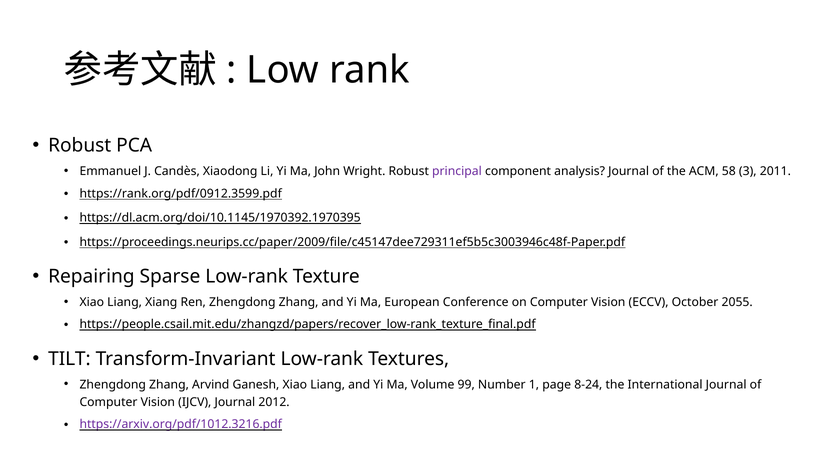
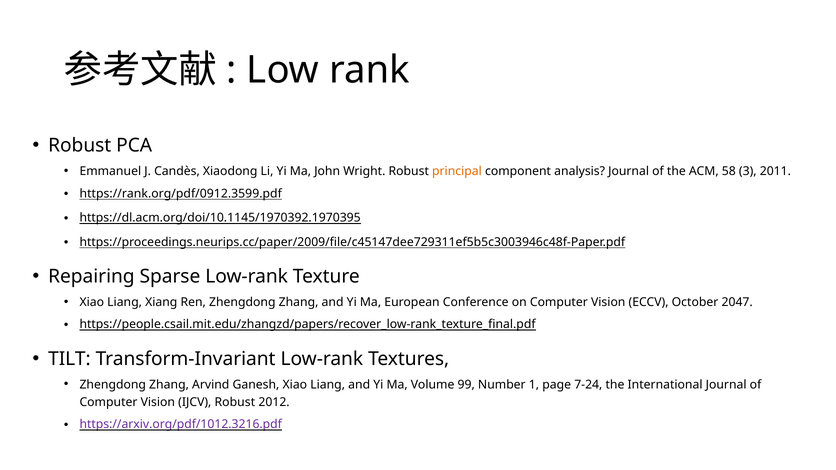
principal colour: purple -> orange
2055: 2055 -> 2047
8-24: 8-24 -> 7-24
IJCV Journal: Journal -> Robust
